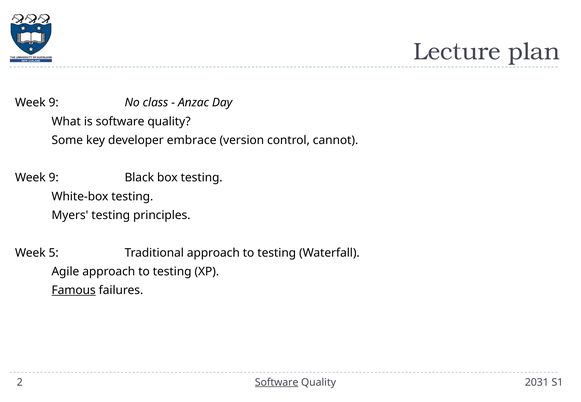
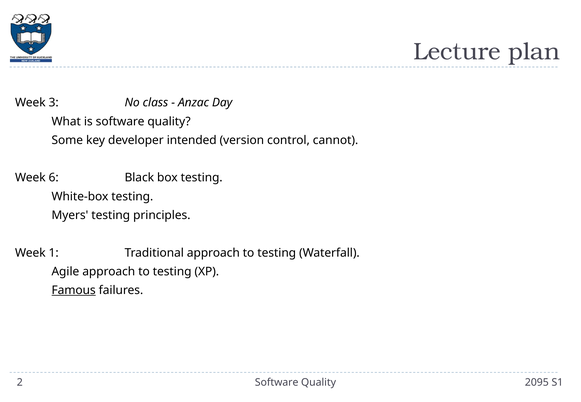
9 at (54, 103): 9 -> 3
embrace: embrace -> intended
9 at (54, 178): 9 -> 6
5: 5 -> 1
Software at (277, 382) underline: present -> none
2031: 2031 -> 2095
